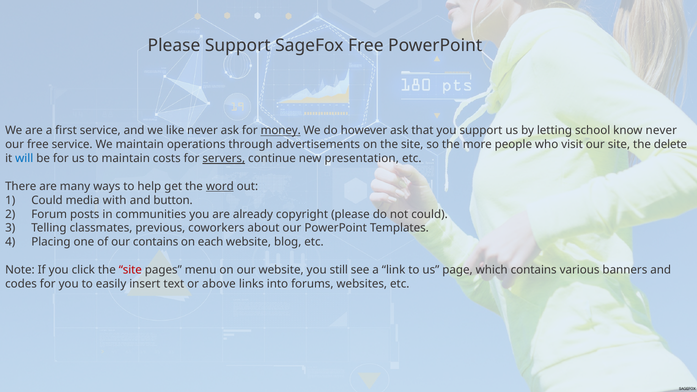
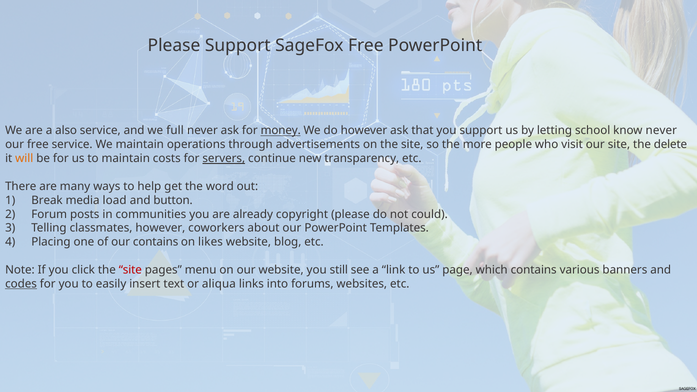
first: first -> also
like: like -> full
will colour: blue -> orange
presentation: presentation -> transparency
word underline: present -> none
Could at (47, 200): Could -> Break
with: with -> load
classmates previous: previous -> however
each: each -> likes
codes underline: none -> present
above: above -> aliqua
